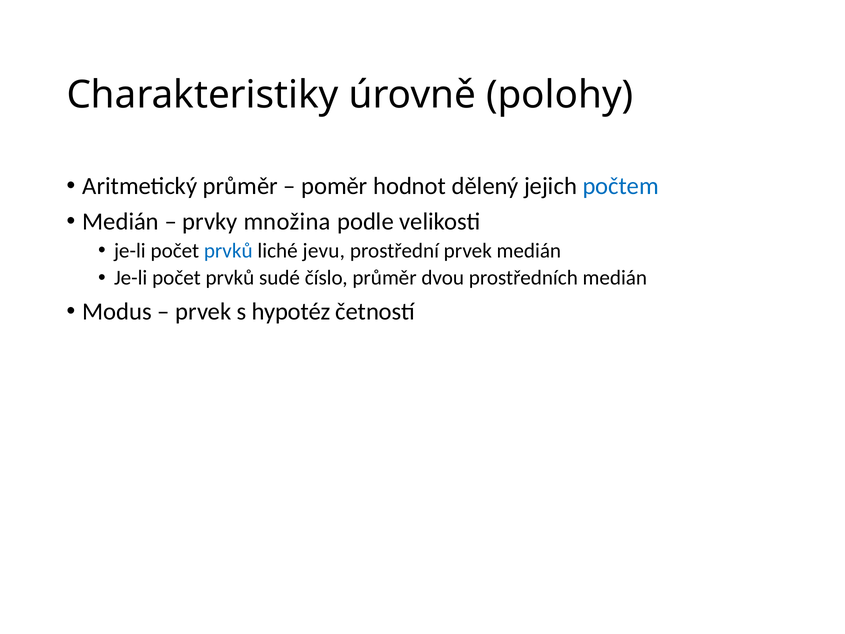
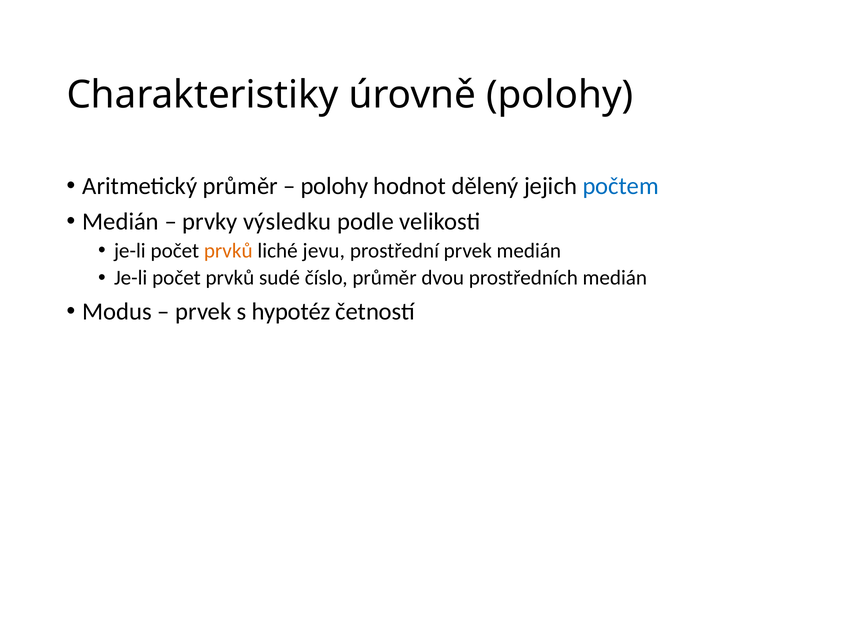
poměr at (334, 186): poměr -> polohy
množina: množina -> výsledku
prvků at (228, 251) colour: blue -> orange
